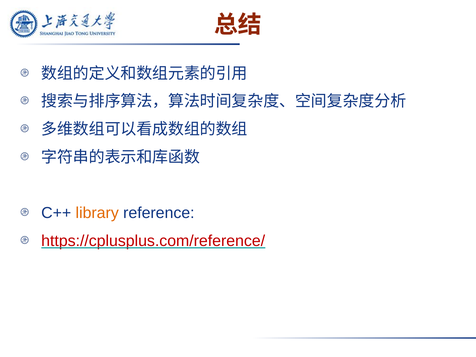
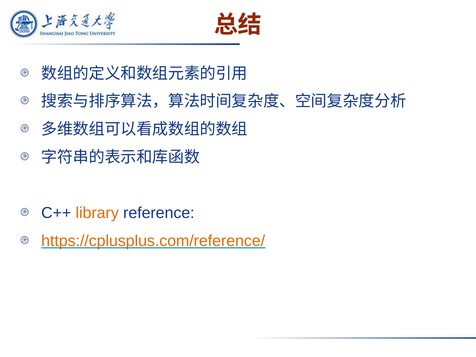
https://cplusplus.com/reference/ colour: red -> orange
